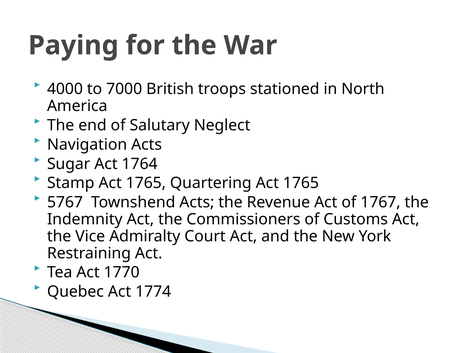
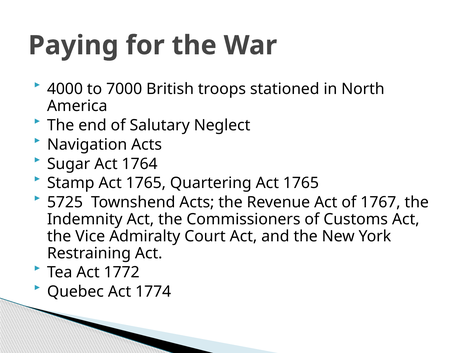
5767: 5767 -> 5725
1770: 1770 -> 1772
